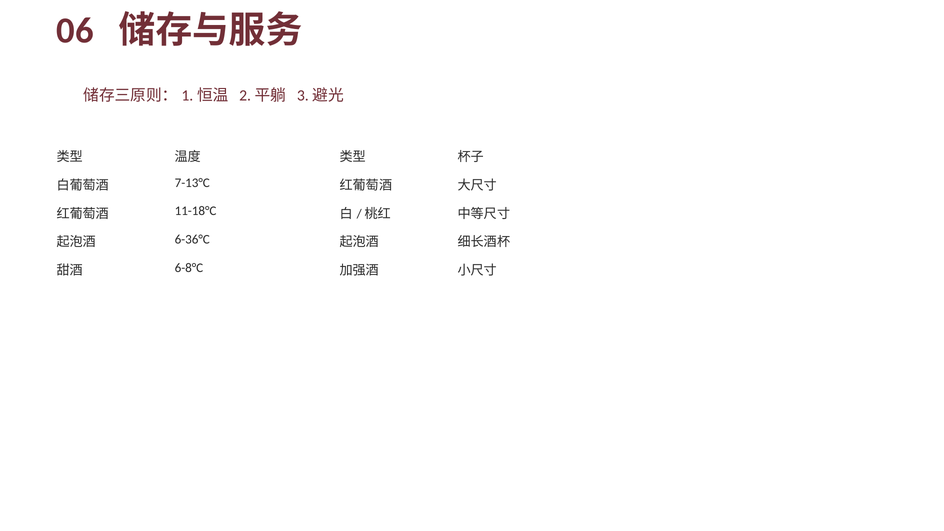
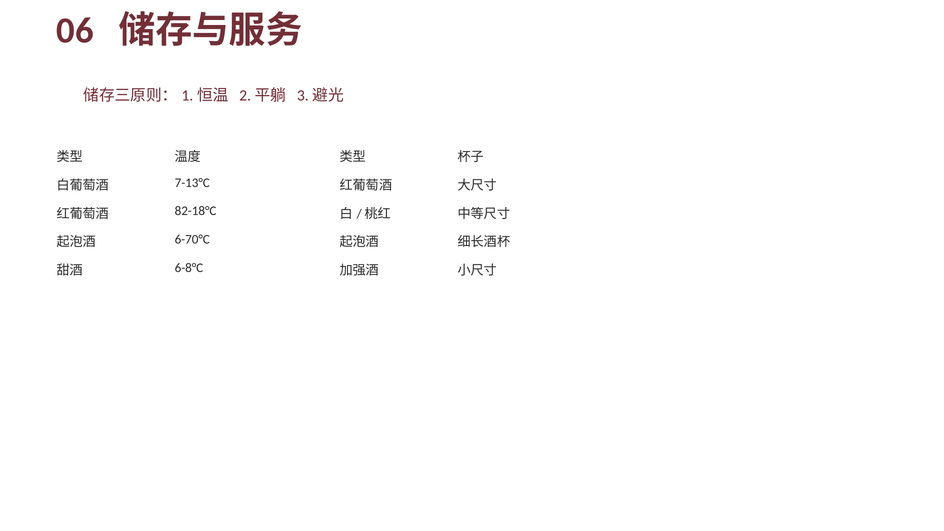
11-18°C: 11-18°C -> 82-18°C
6-36°C: 6-36°C -> 6-70°C
